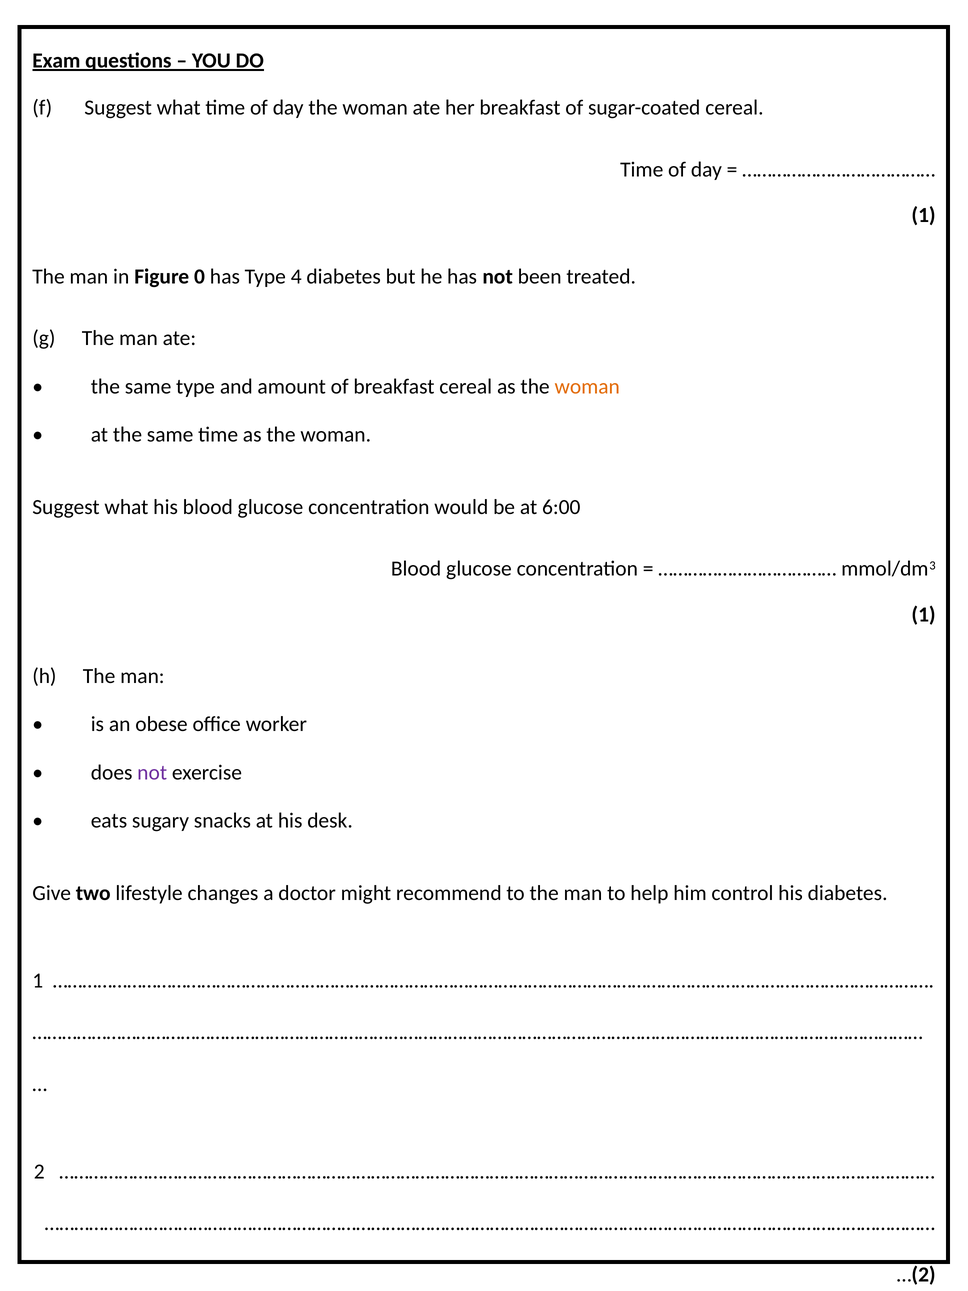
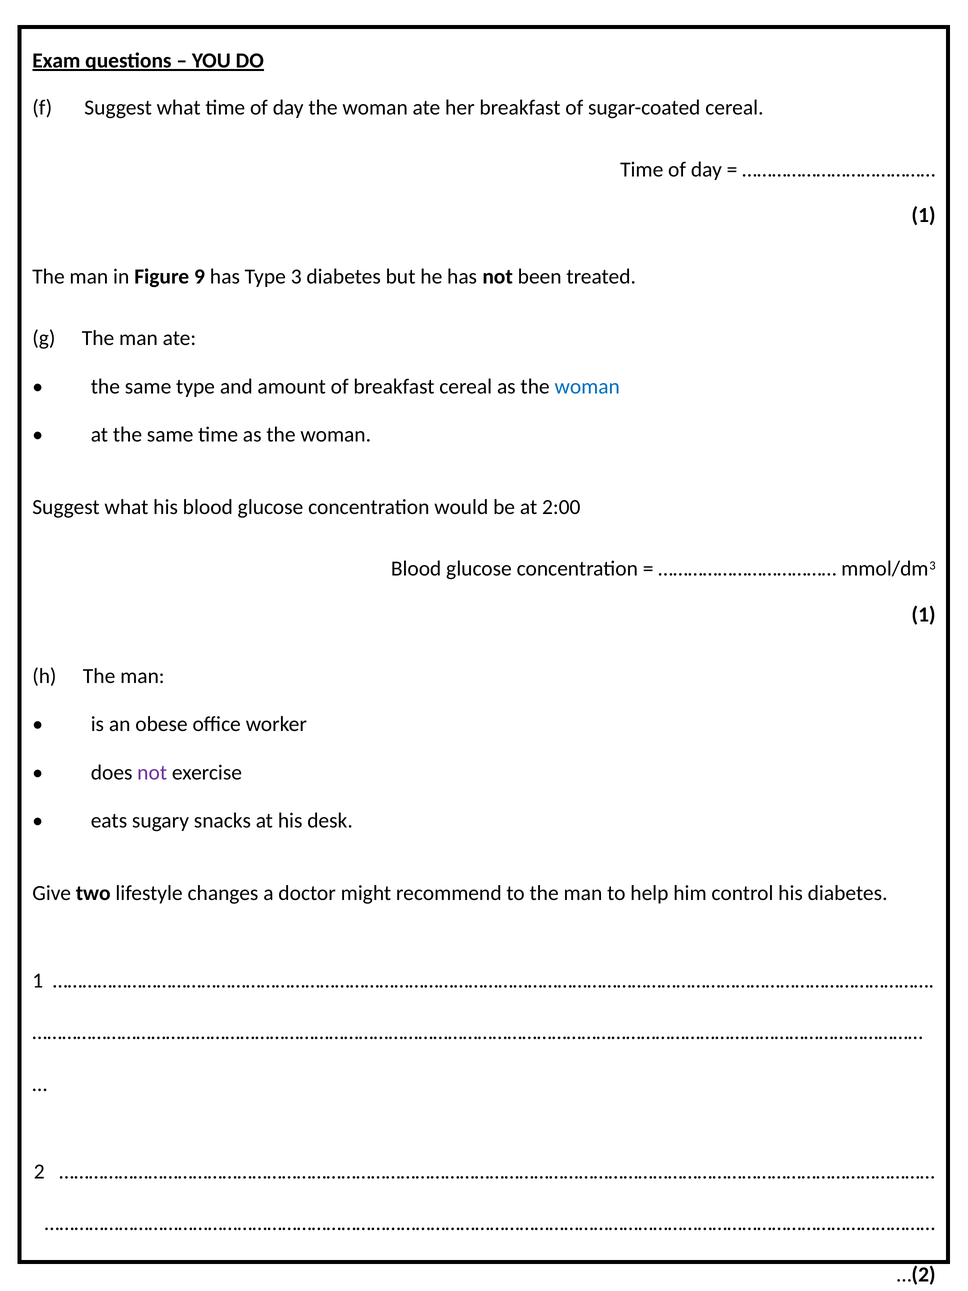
0: 0 -> 9
4: 4 -> 3
woman at (587, 386) colour: orange -> blue
6:00: 6:00 -> 2:00
